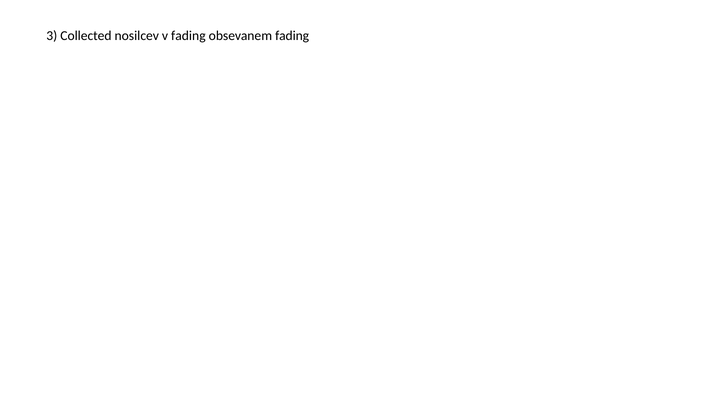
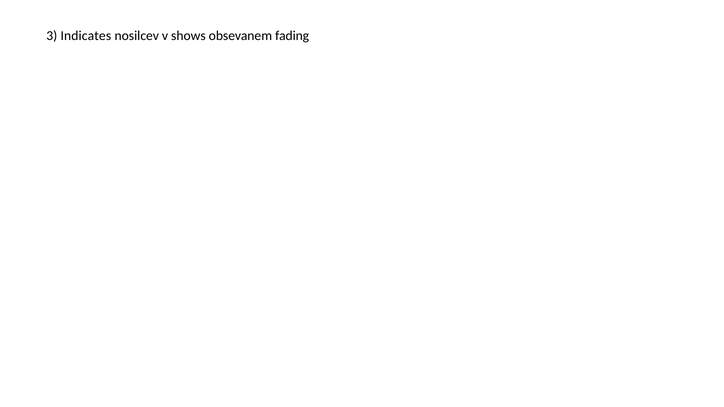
Collected: Collected -> Indicates
v fading: fading -> shows
